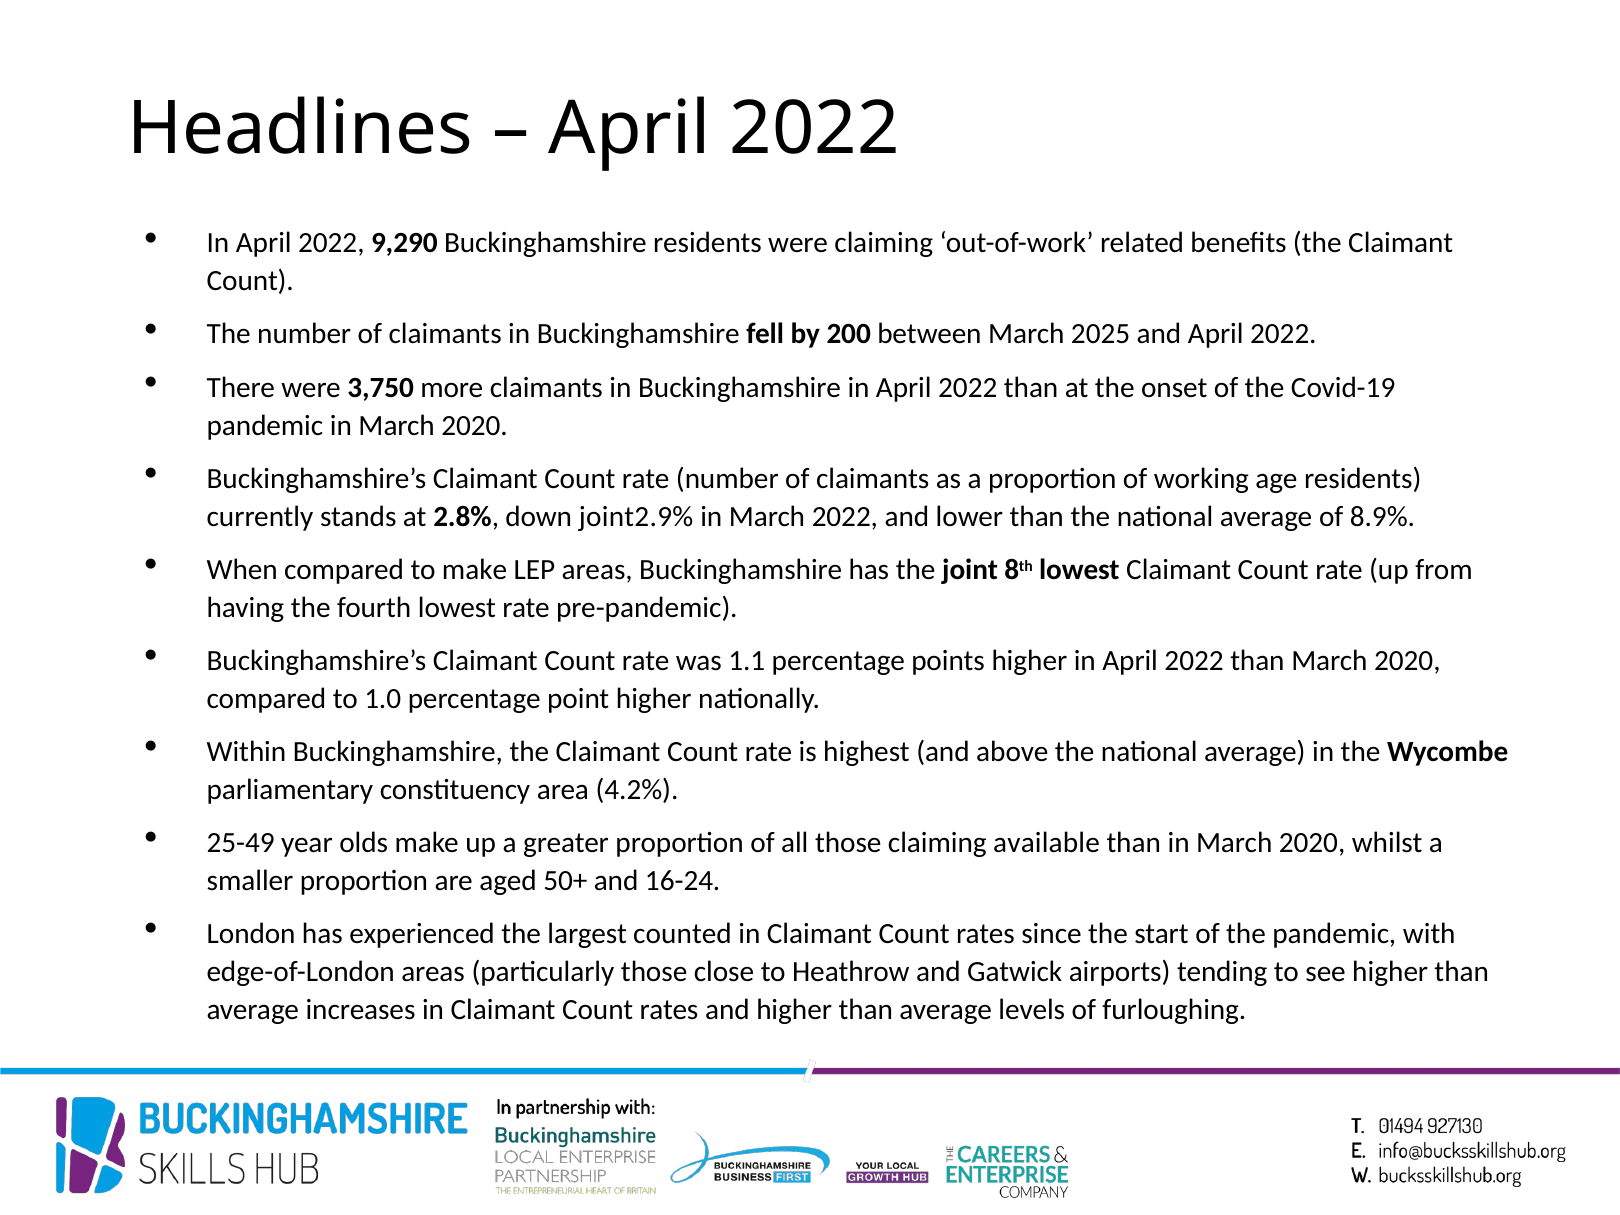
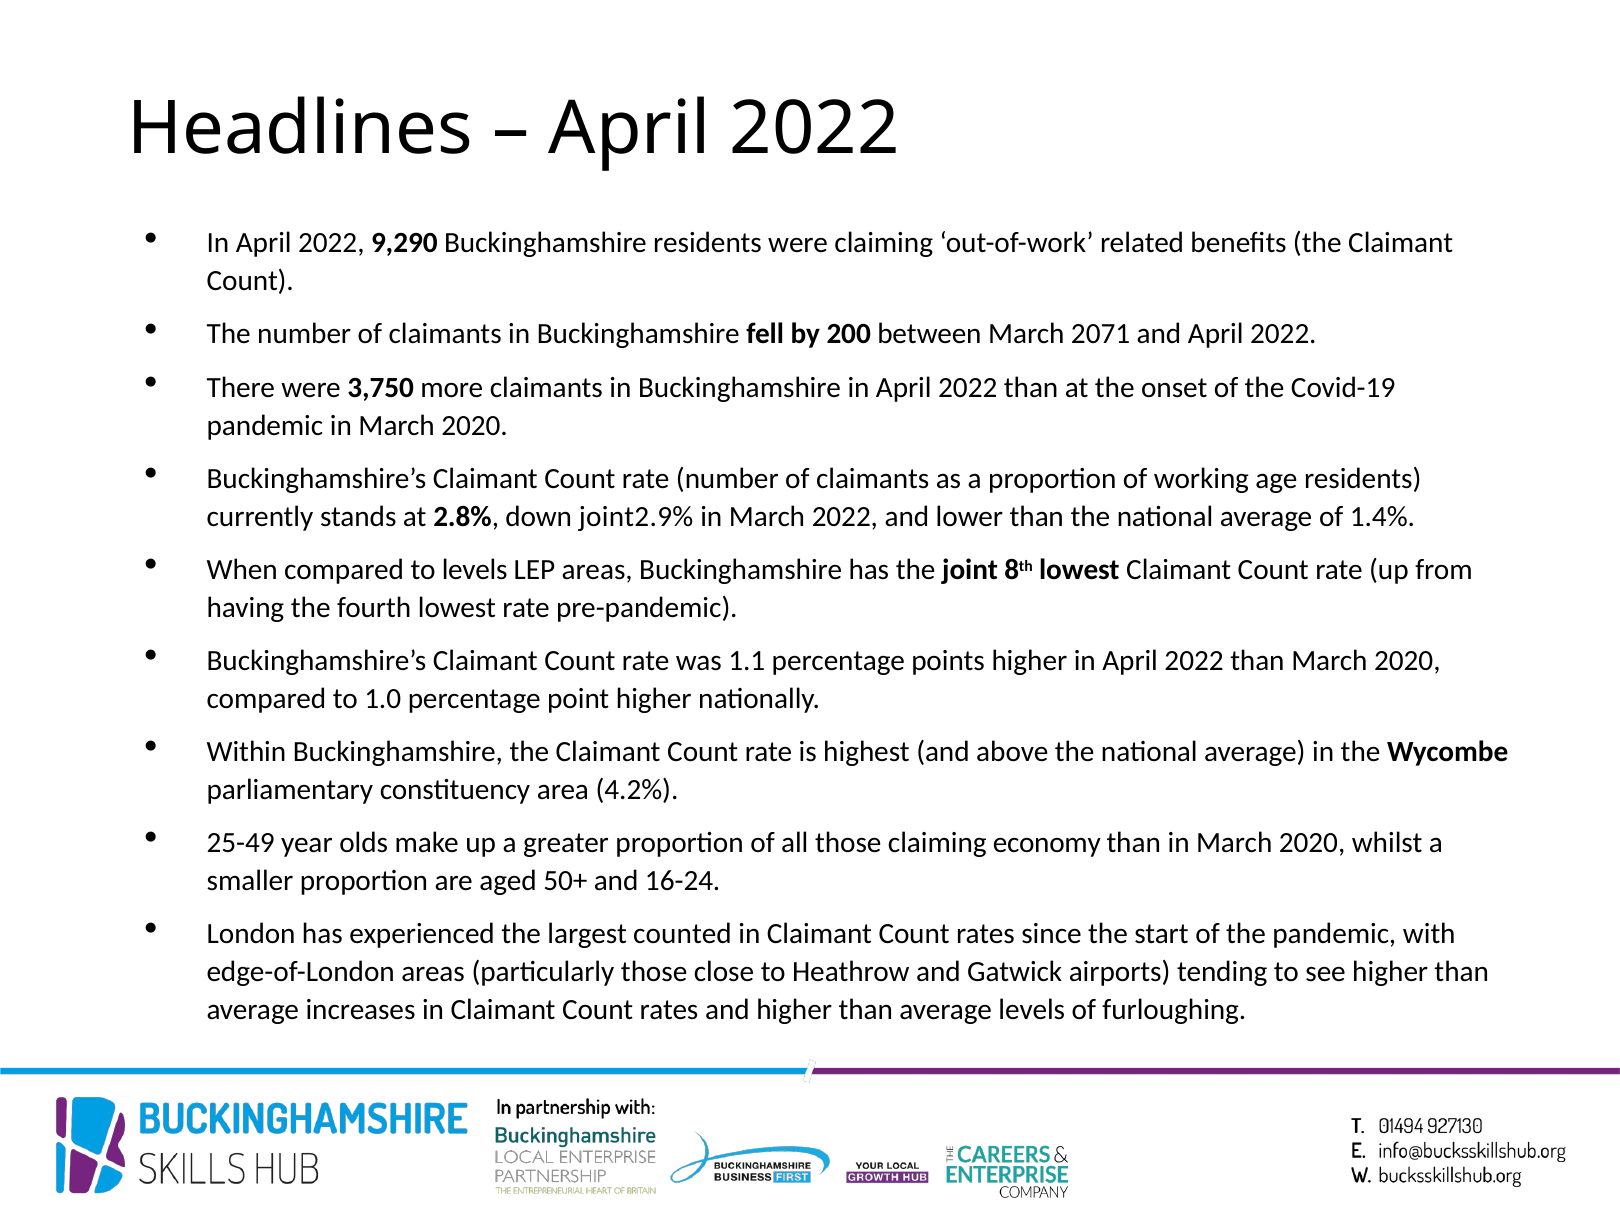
2025: 2025 -> 2071
8.9%: 8.9% -> 1.4%
to make: make -> levels
available: available -> economy
